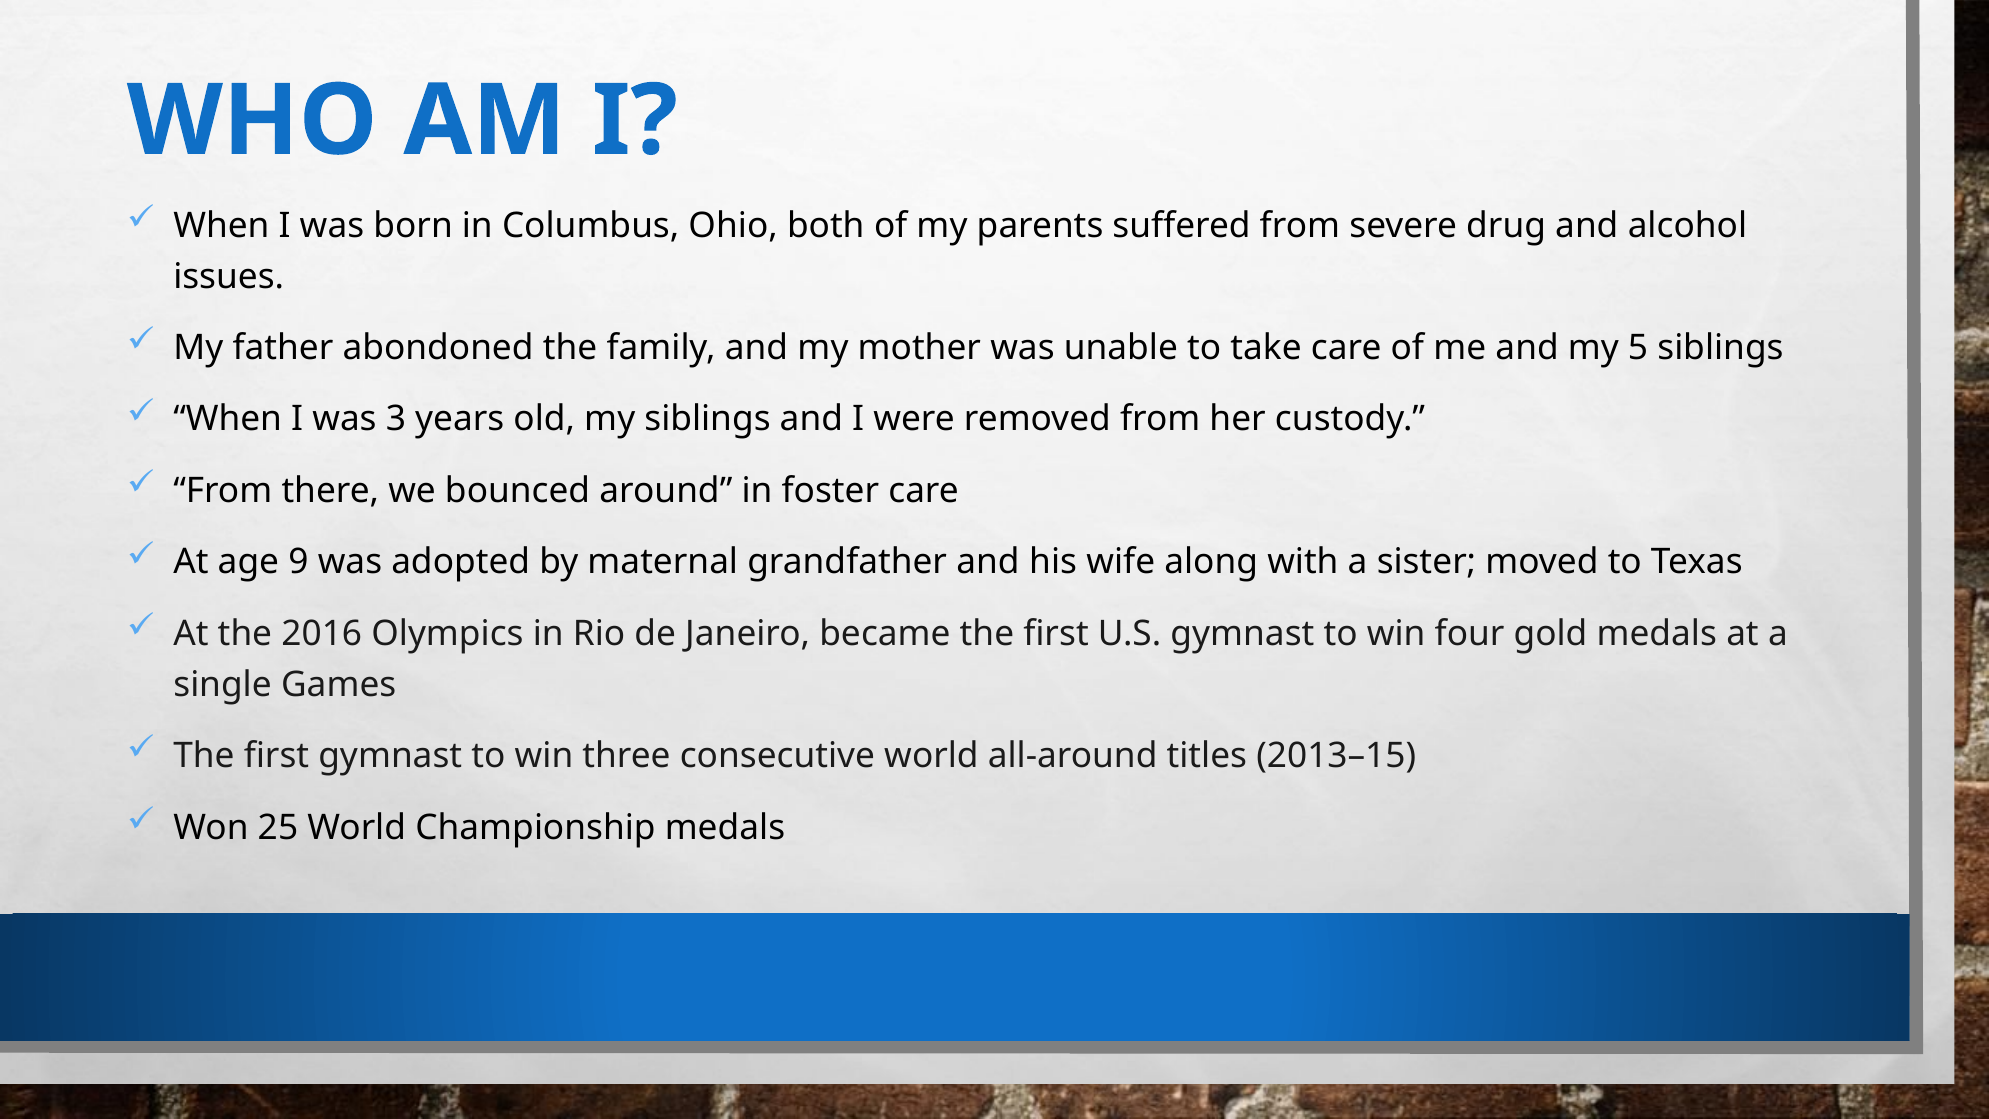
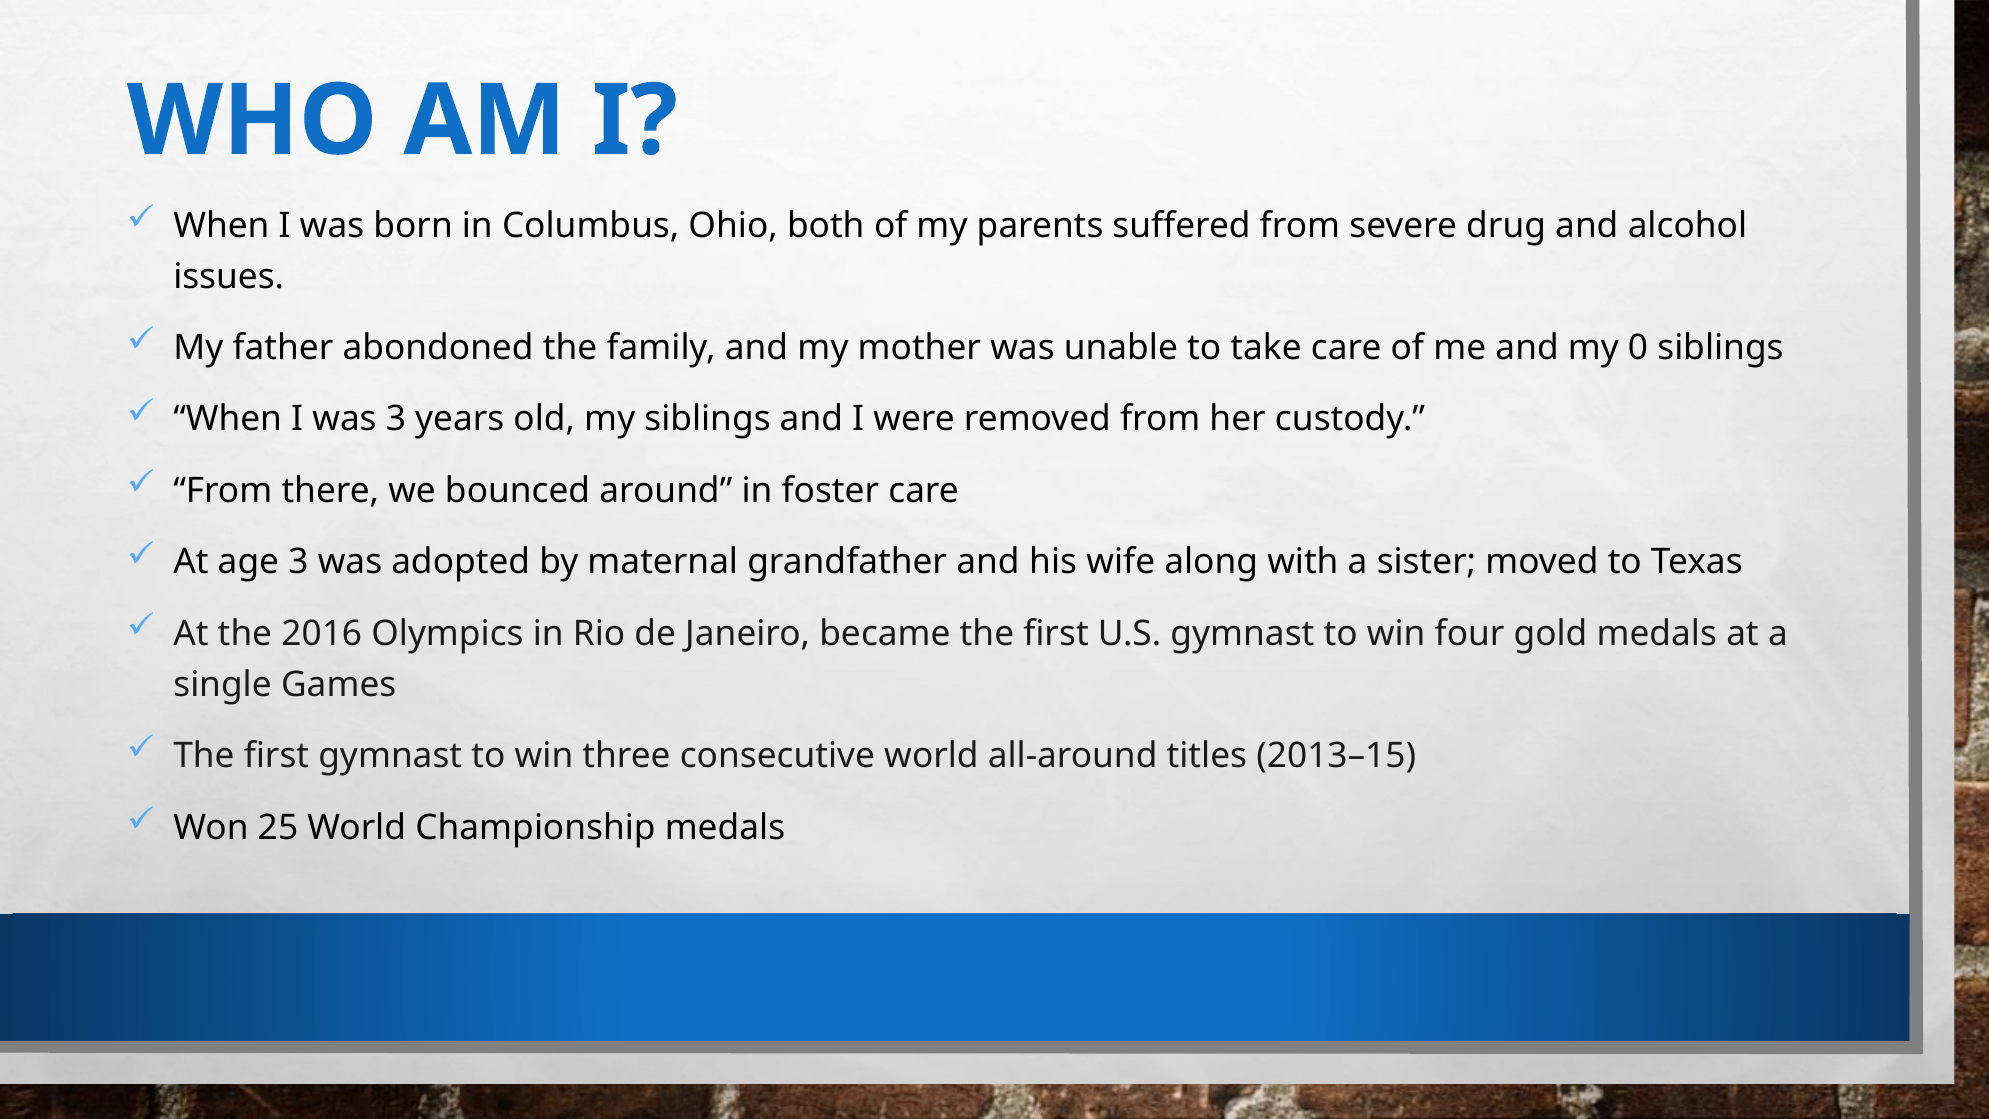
5: 5 -> 0
age 9: 9 -> 3
